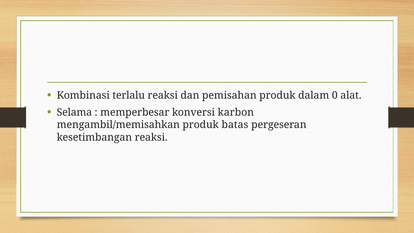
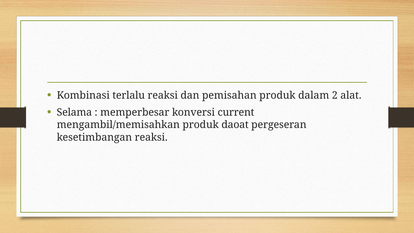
0: 0 -> 2
karbon: karbon -> current
batas: batas -> daoat
